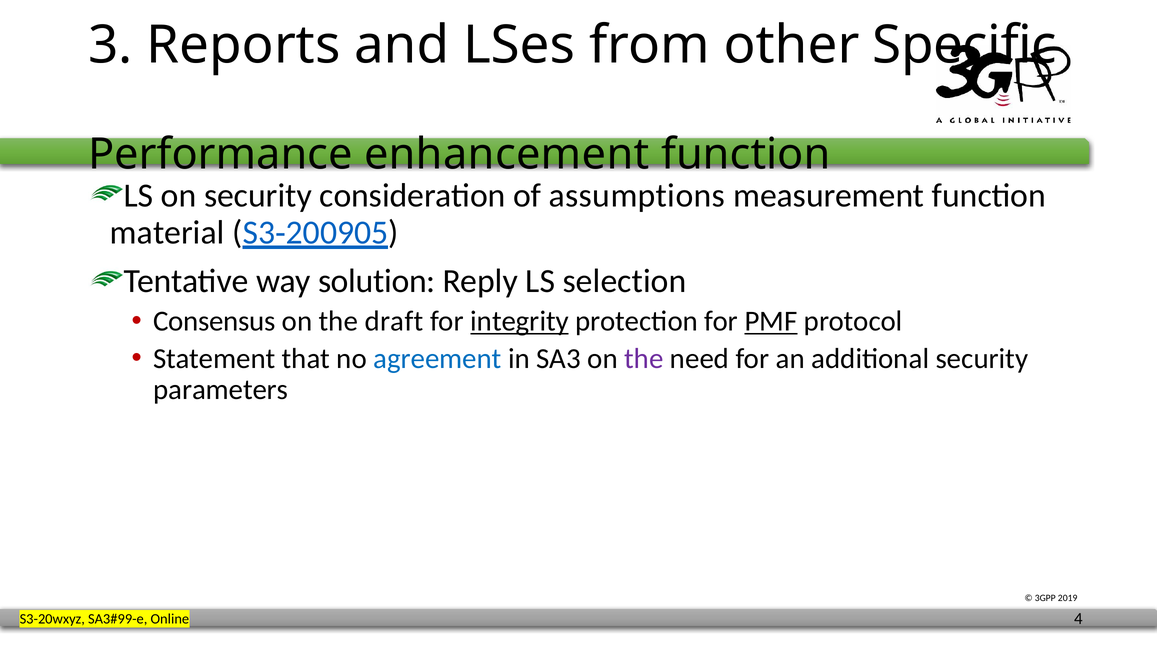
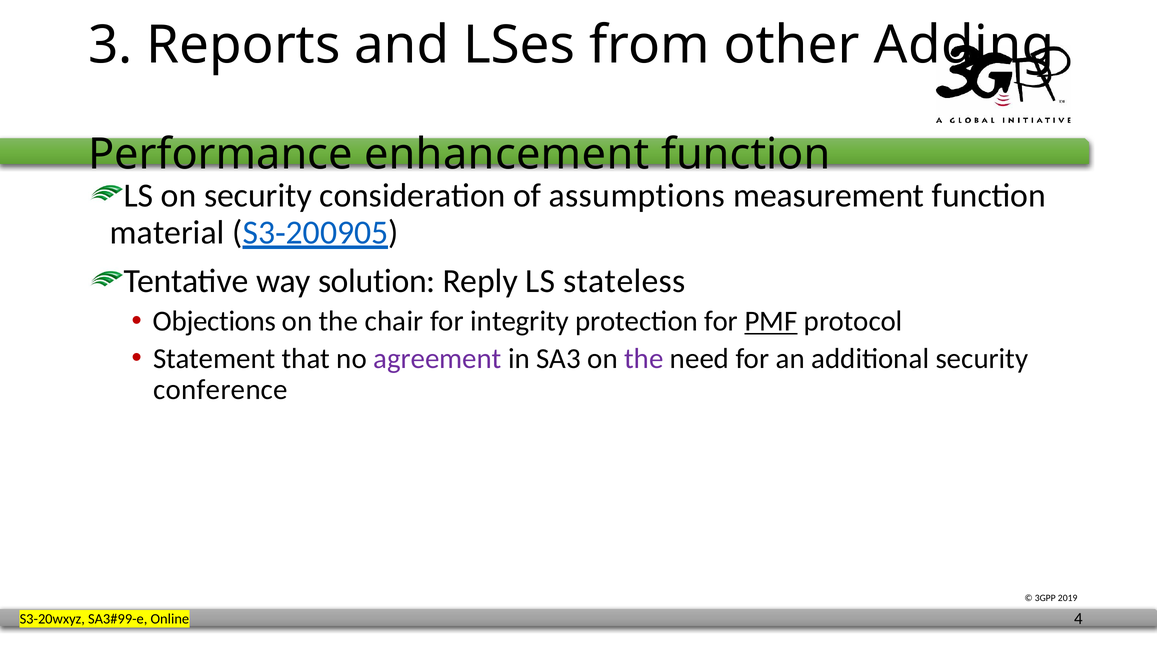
Specific: Specific -> Adding
selection: selection -> stateless
Consensus: Consensus -> Objections
draft: draft -> chair
integrity underline: present -> none
agreement colour: blue -> purple
parameters: parameters -> conference
